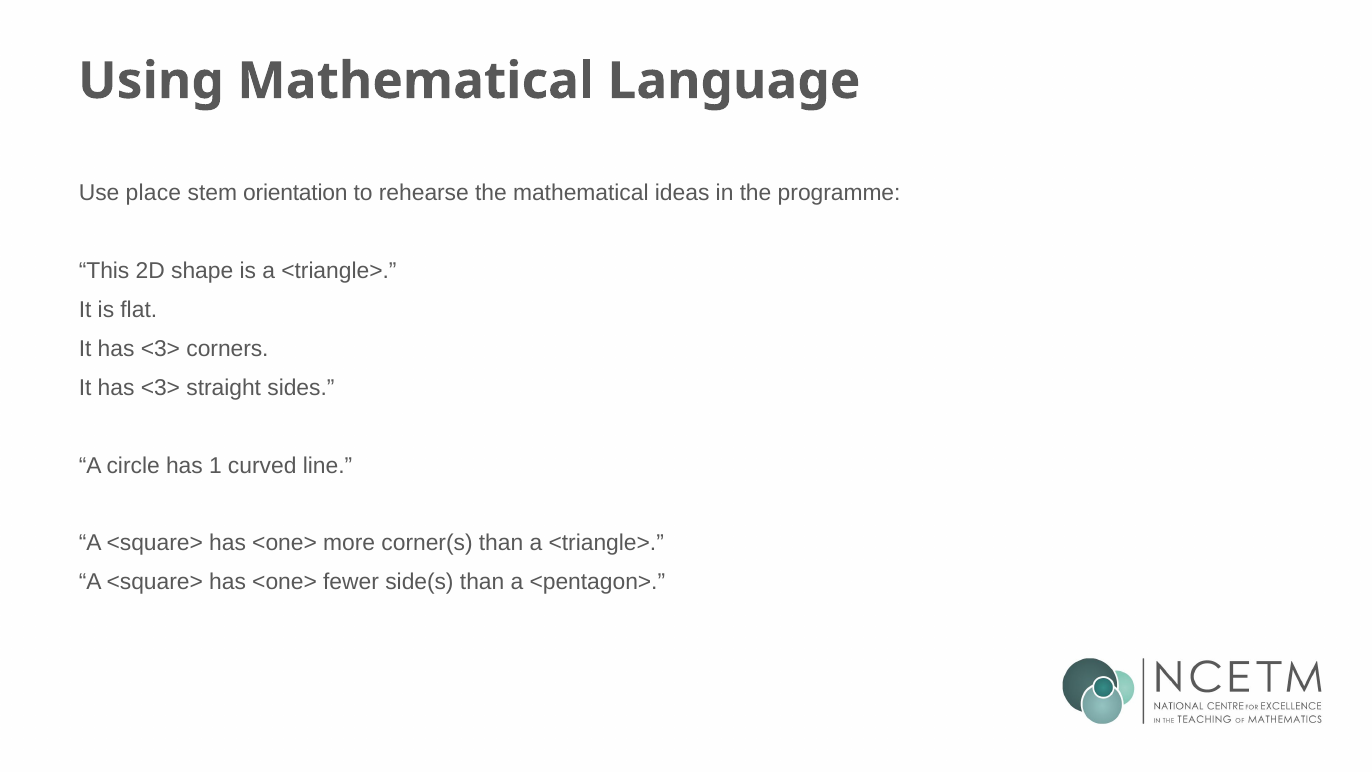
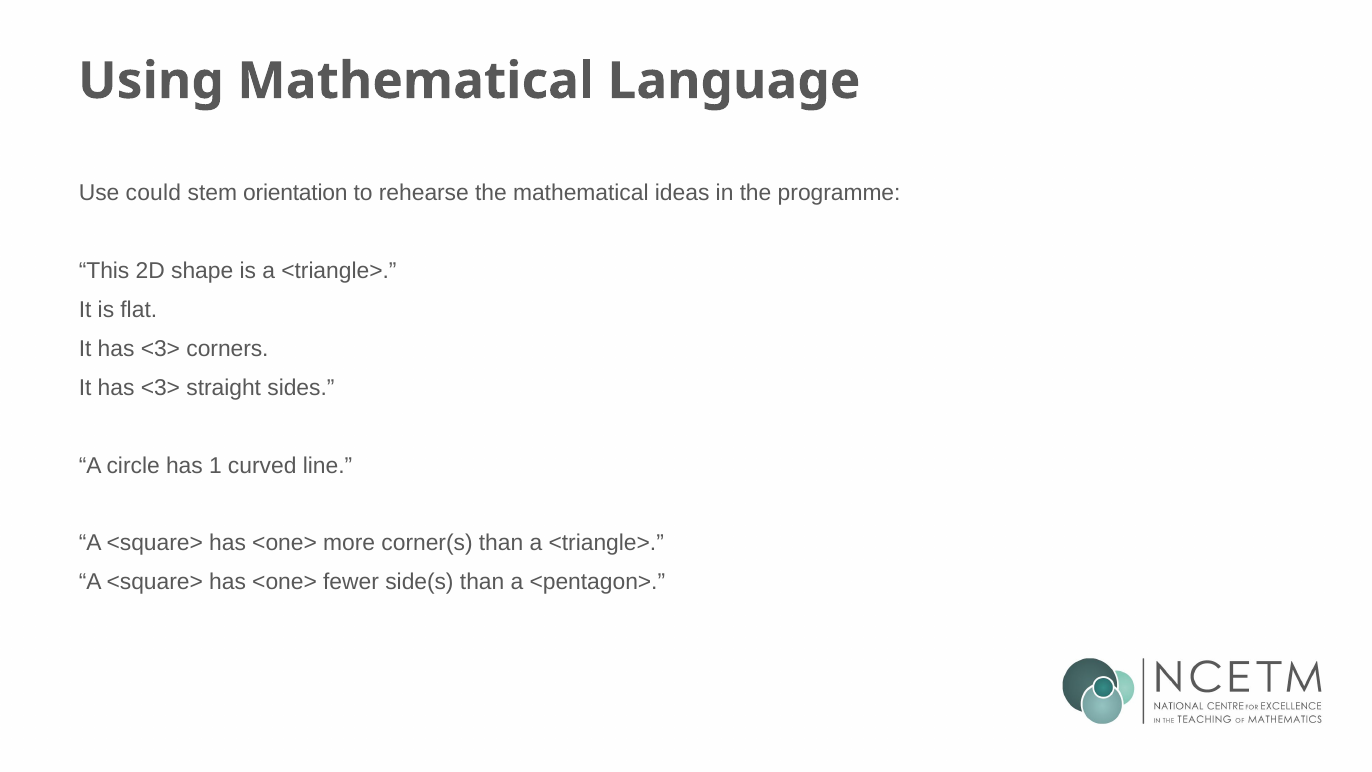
place: place -> could
